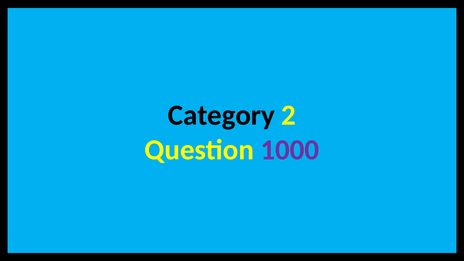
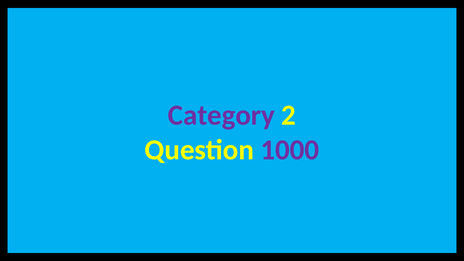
Category at (221, 115) colour: black -> purple
